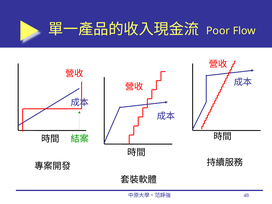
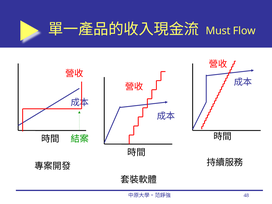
Poor: Poor -> Must
